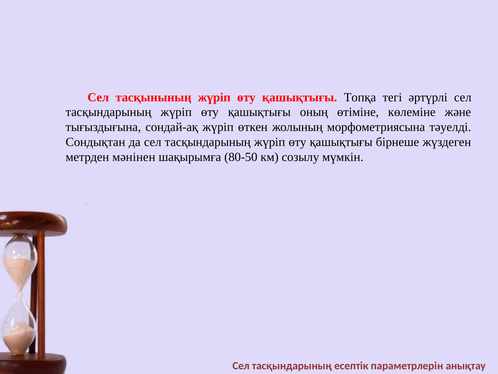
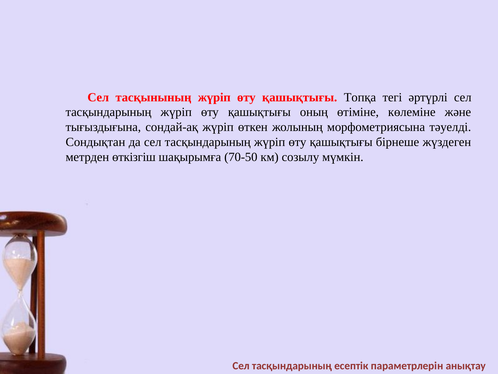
мәнінен: мәнінен -> өткізгіш
80-50: 80-50 -> 70-50
